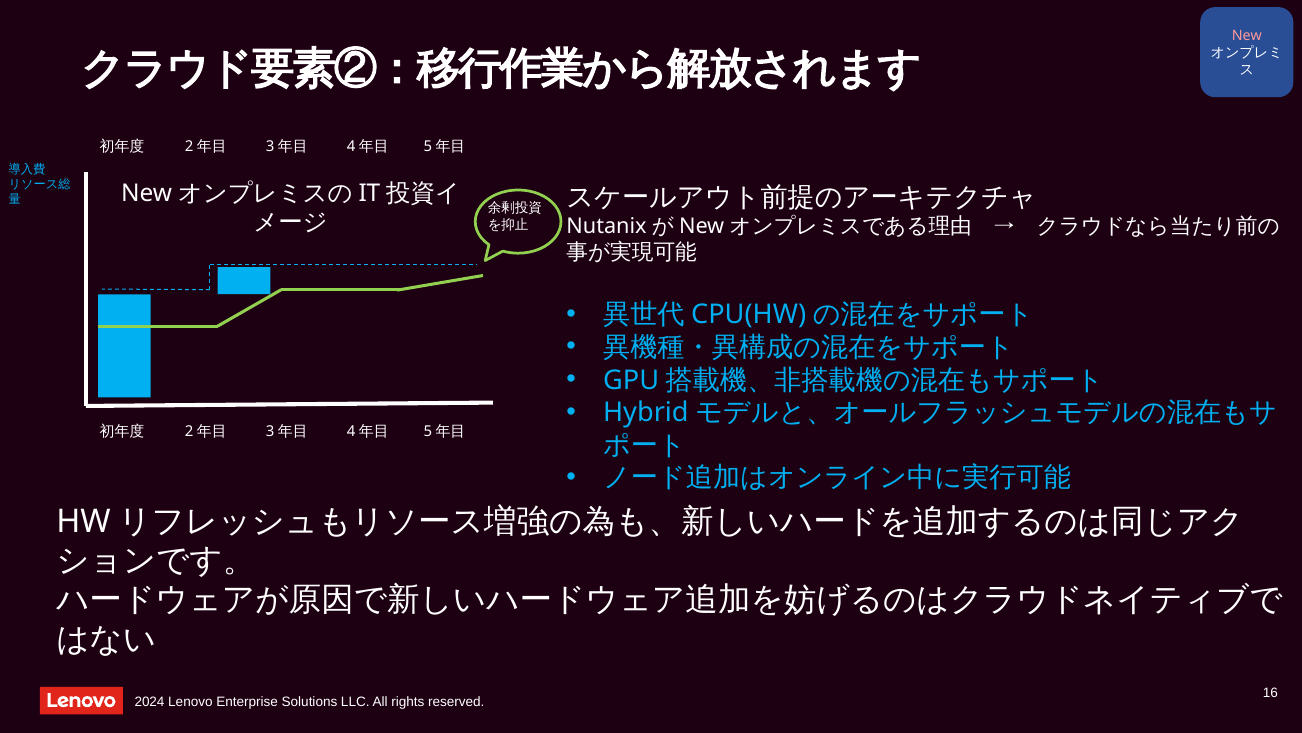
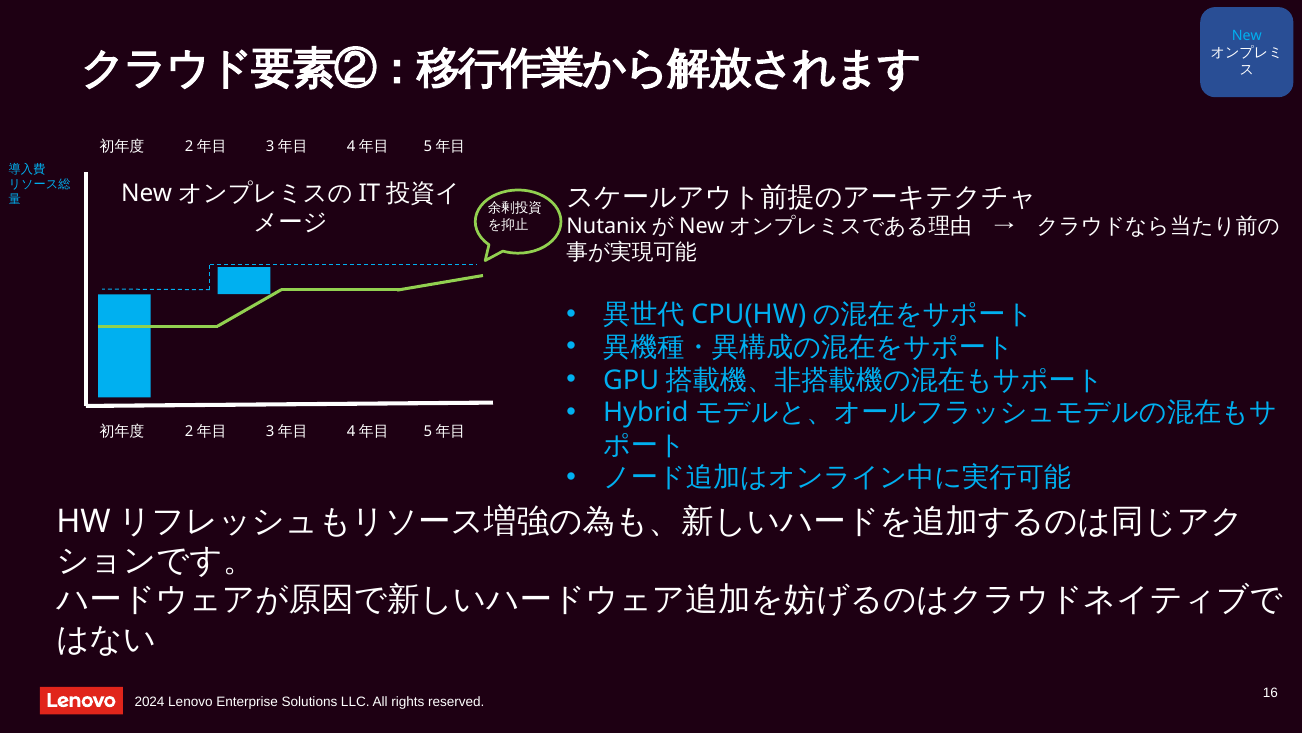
New colour: pink -> light blue
